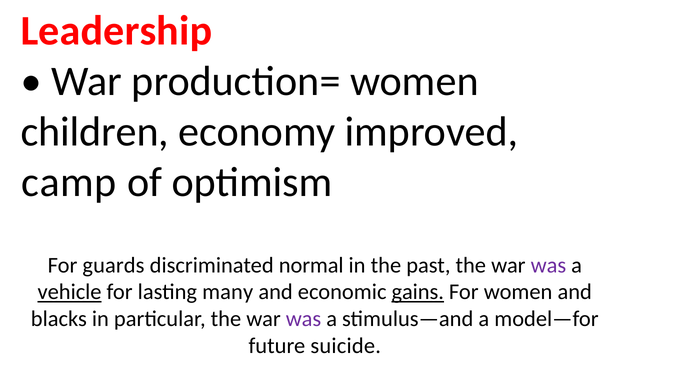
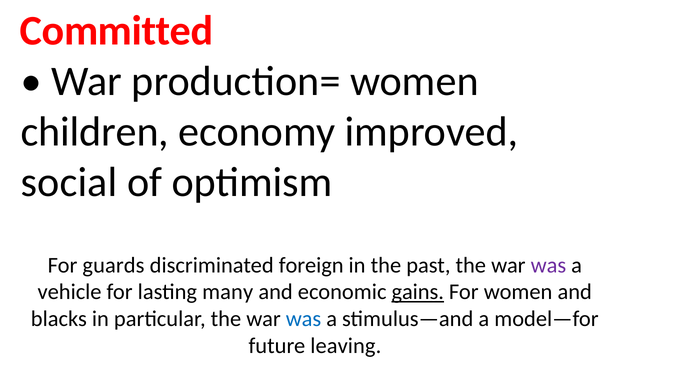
Leadership: Leadership -> Committed
camp: camp -> social
normal: normal -> foreign
vehicle underline: present -> none
was at (304, 319) colour: purple -> blue
suicide: suicide -> leaving
